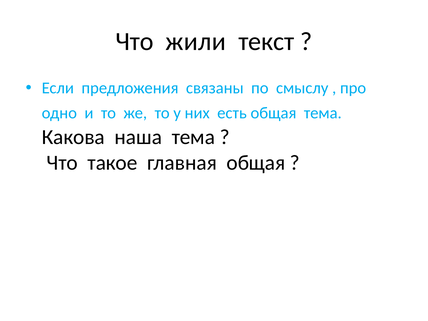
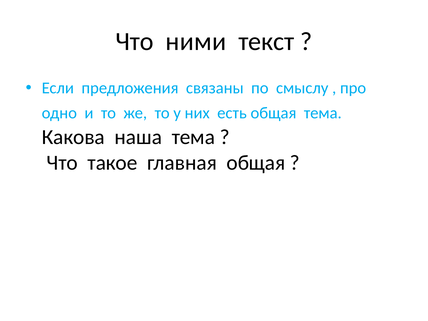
жили: жили -> ними
